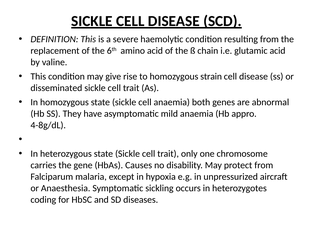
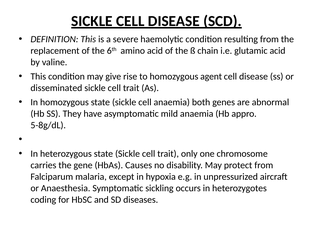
strain: strain -> agent
4-8g/dL: 4-8g/dL -> 5-8g/dL
